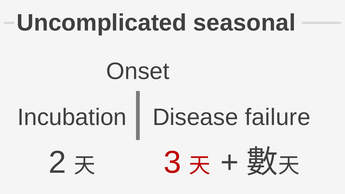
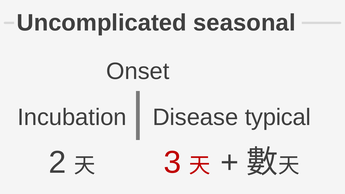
failure: failure -> typical
